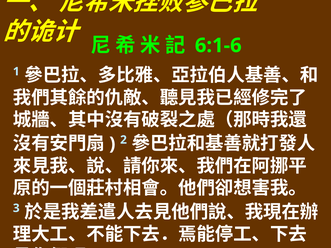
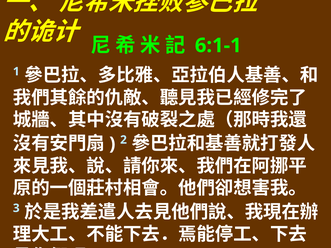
6:1-6: 6:1-6 -> 6:1-1
